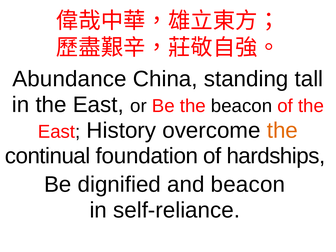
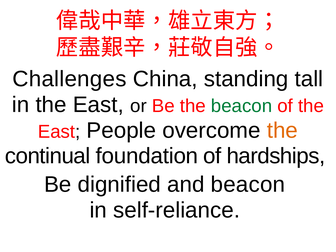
Abundance: Abundance -> Challenges
beacon at (242, 106) colour: black -> green
History: History -> People
